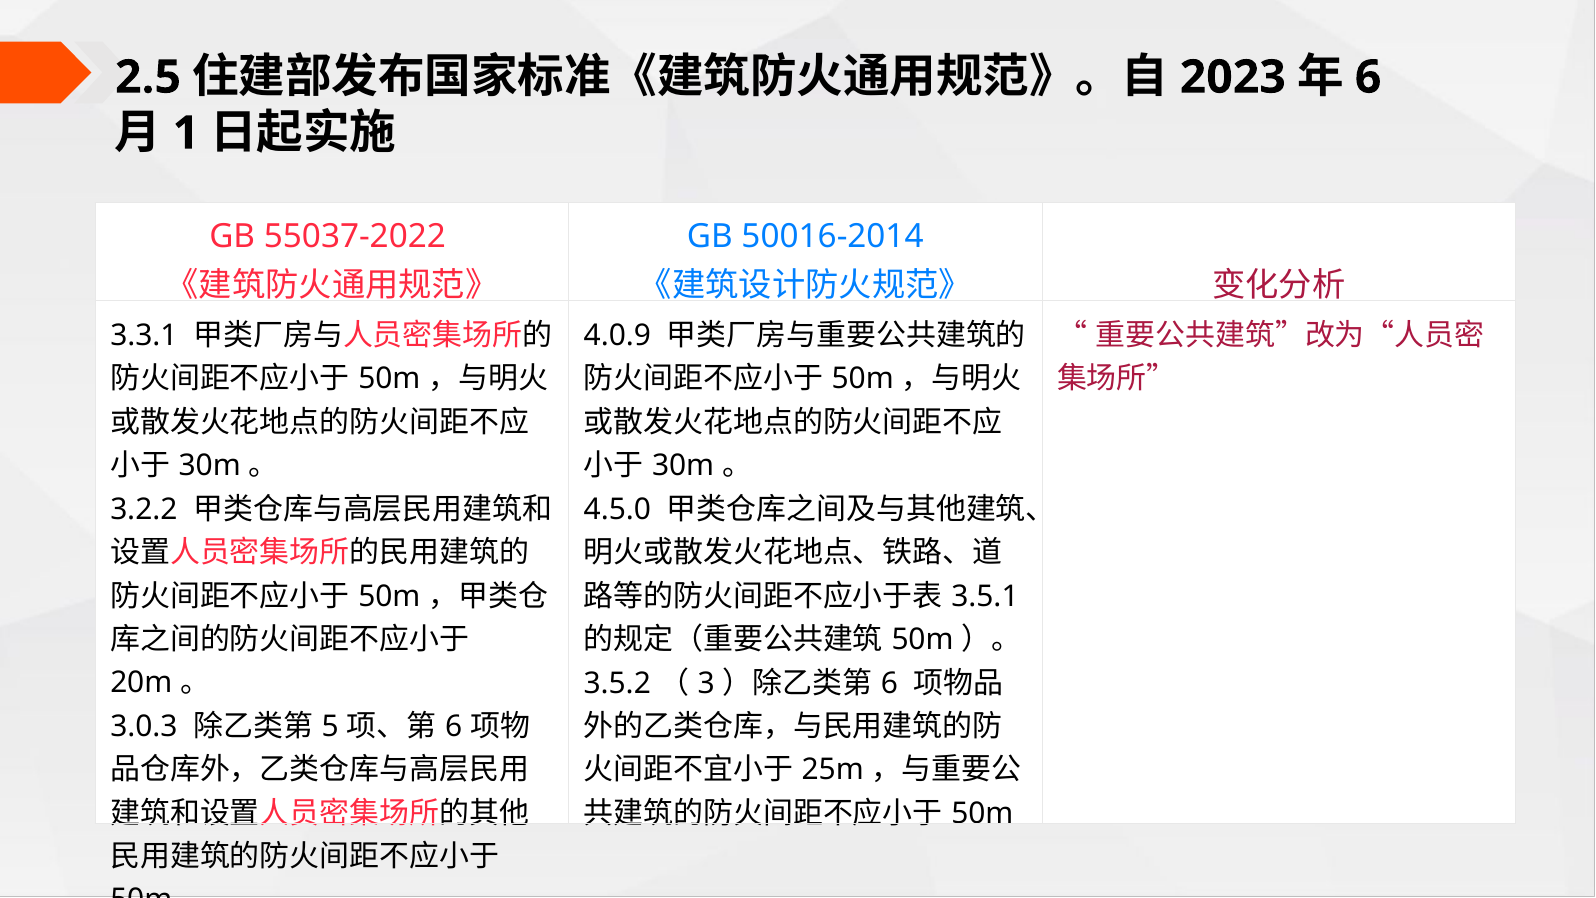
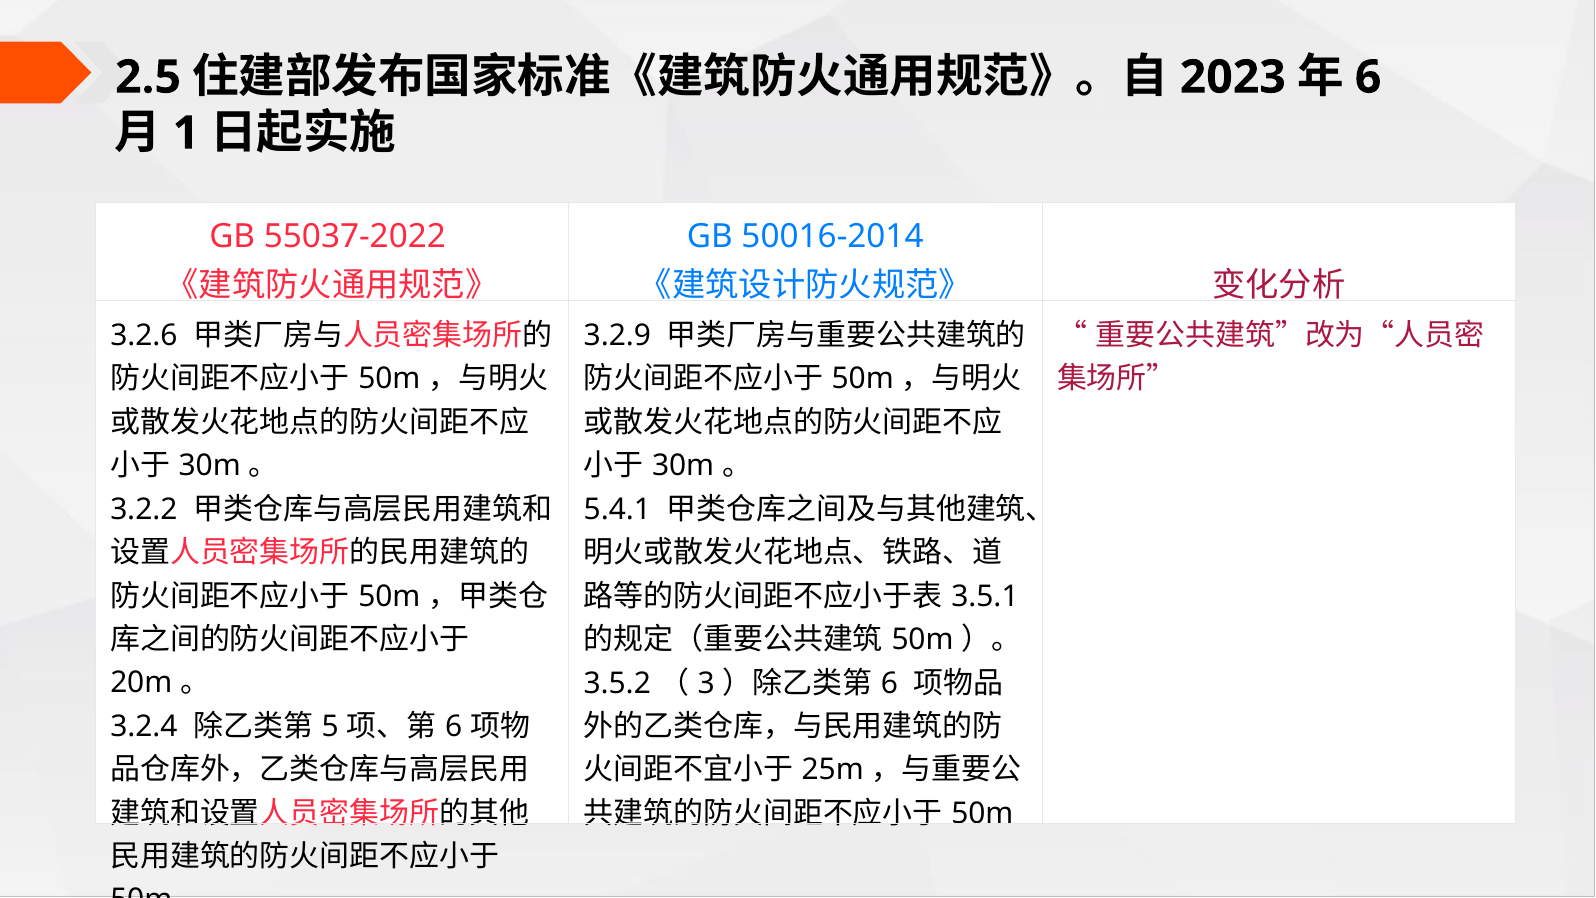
3.3.1: 3.3.1 -> 3.2.6
4.0.9: 4.0.9 -> 3.2.9
4.5.0: 4.5.0 -> 5.4.1
3.0.3: 3.0.3 -> 3.2.4
